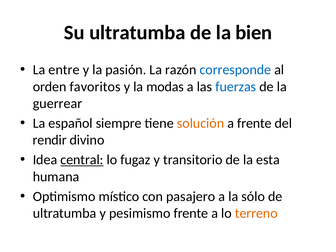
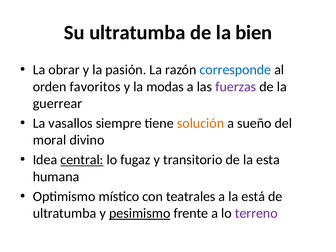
entre: entre -> obrar
fuerzas colour: blue -> purple
español: español -> vasallos
a frente: frente -> sueño
rendir: rendir -> moral
pasajero: pasajero -> teatrales
sólo: sólo -> está
pesimismo underline: none -> present
terreno colour: orange -> purple
